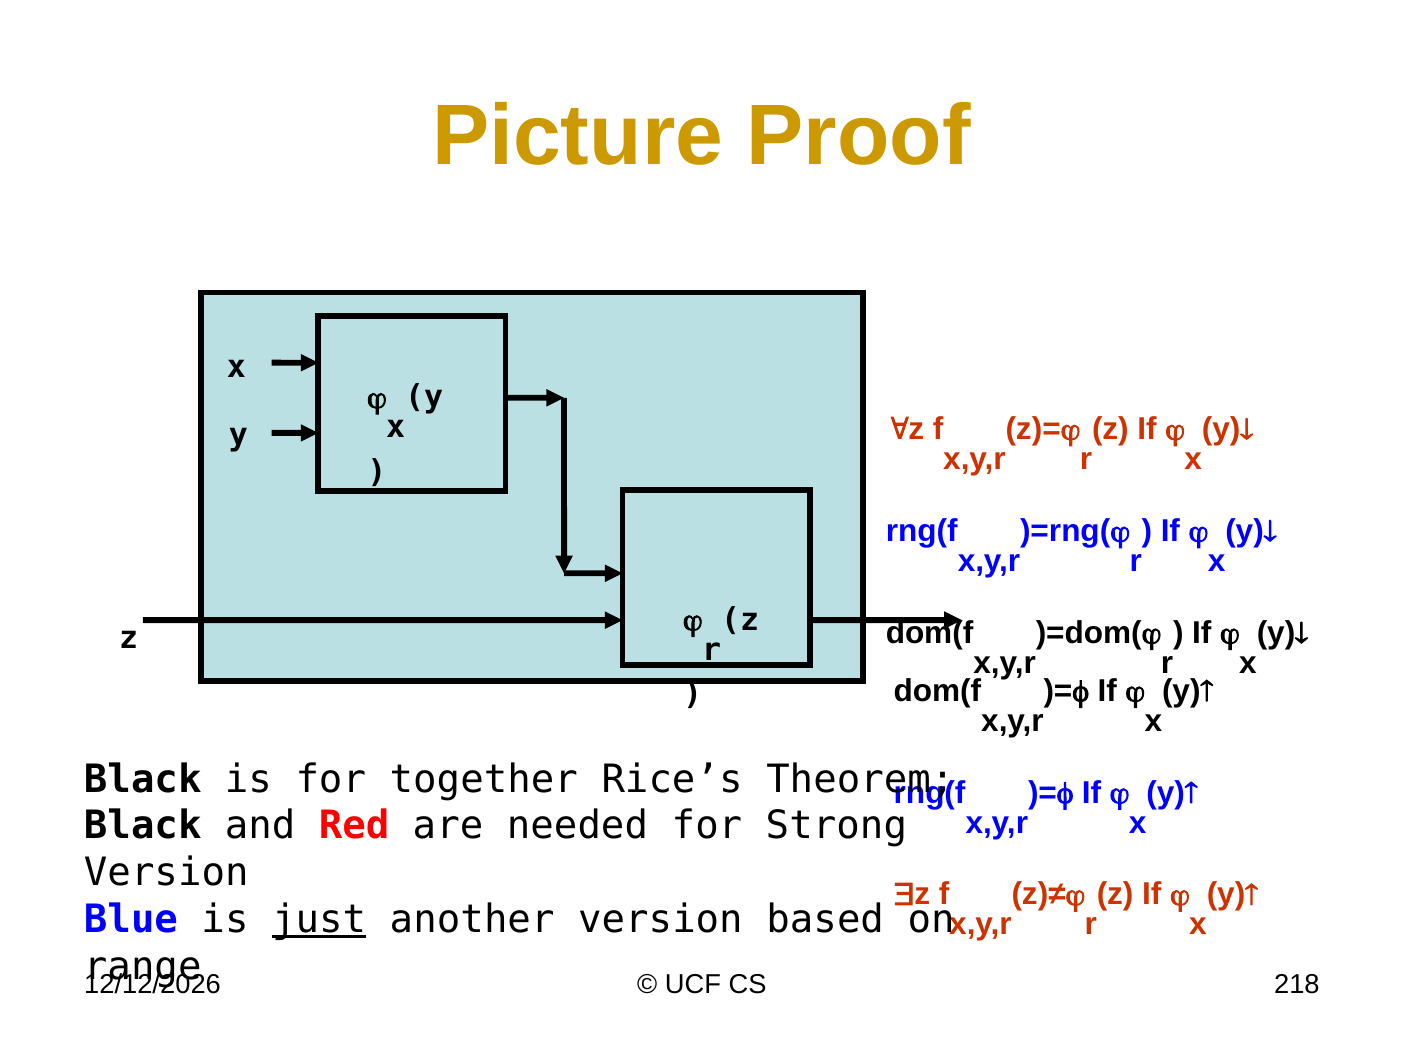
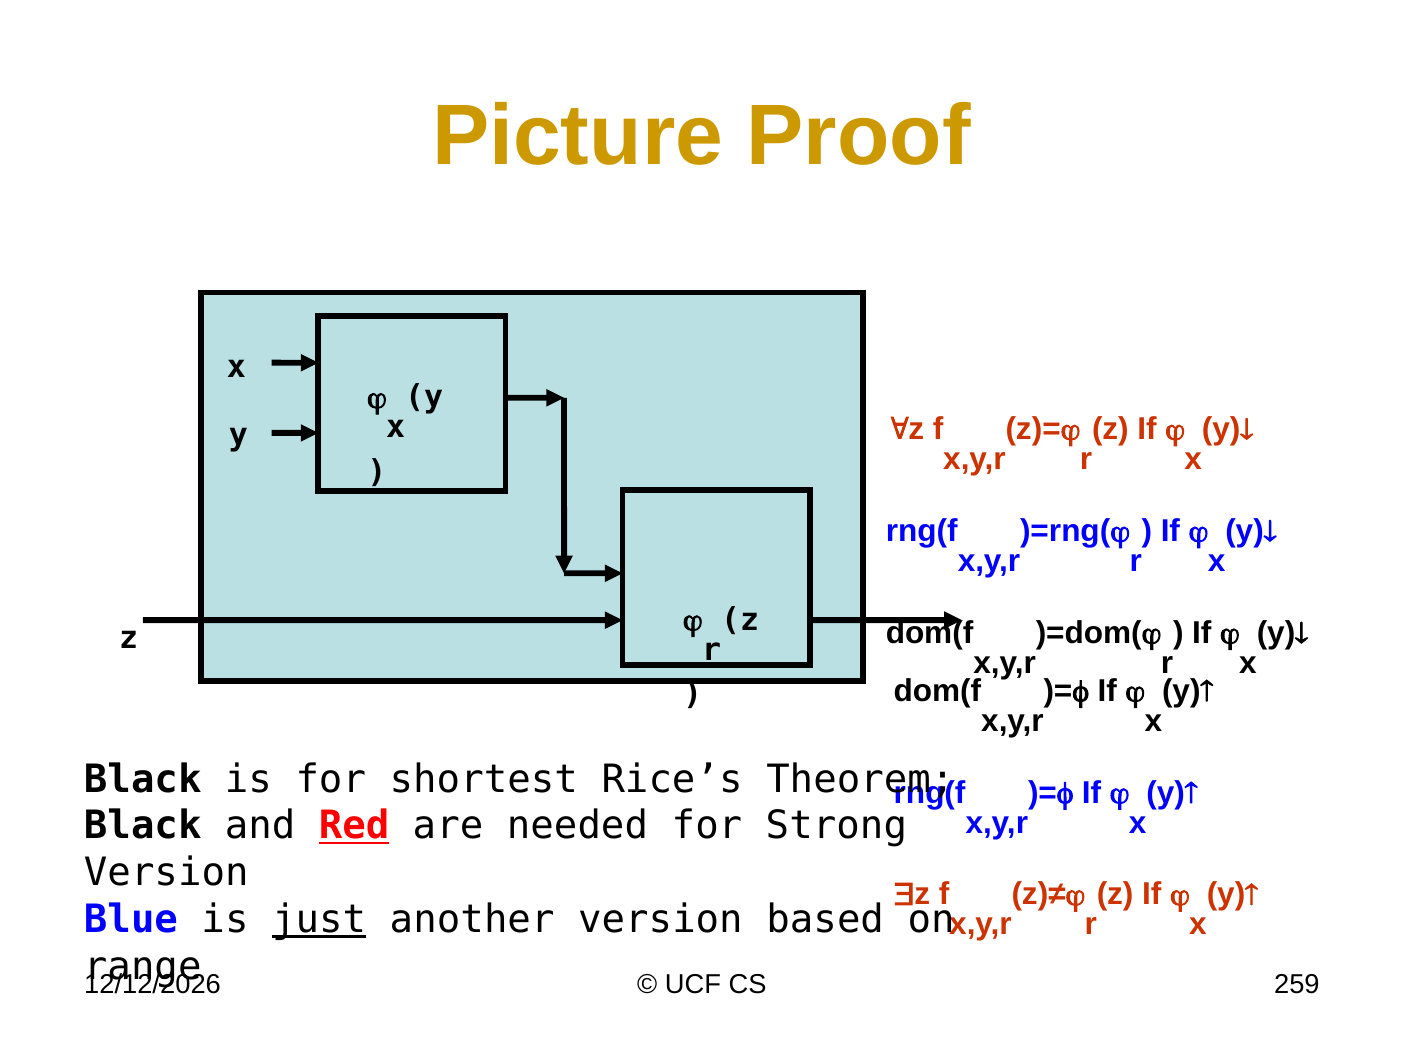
together: together -> shortest
Red underline: none -> present
218: 218 -> 259
